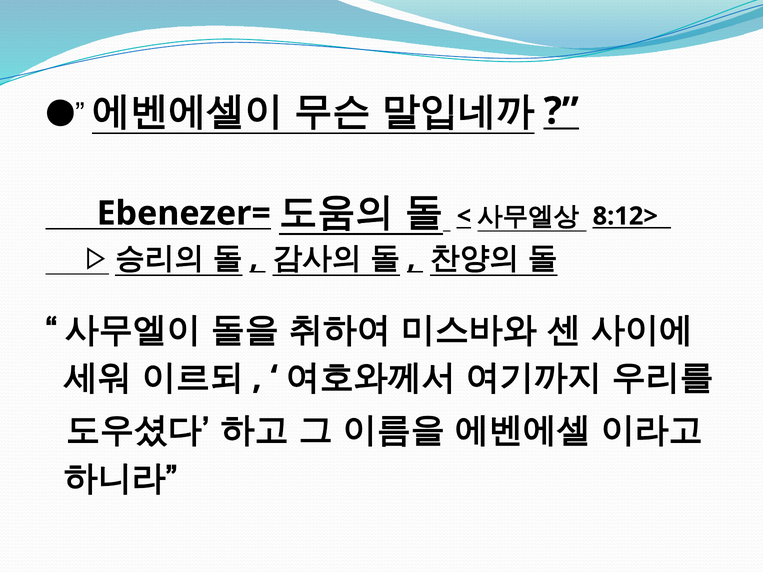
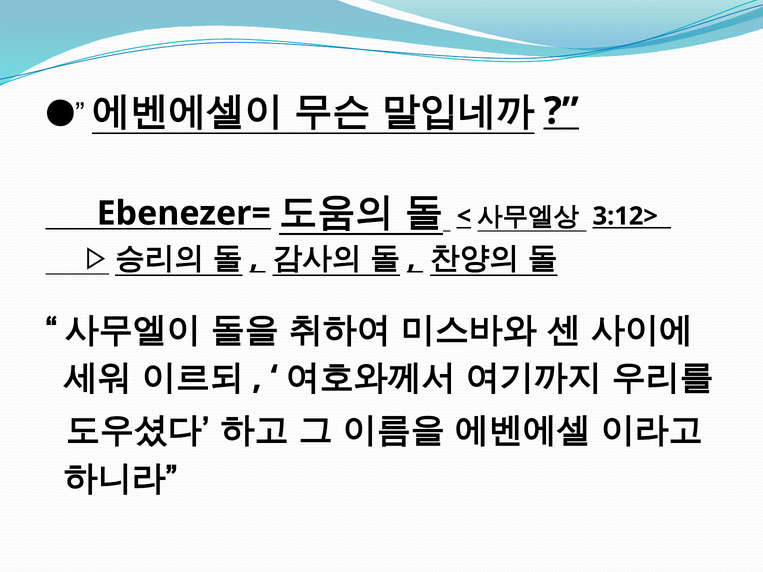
8:12>: 8:12> -> 3:12>
